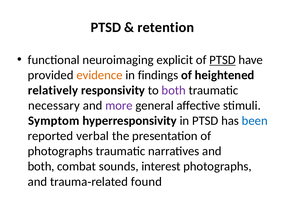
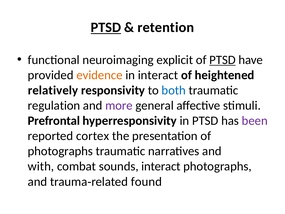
PTSD at (106, 27) underline: none -> present
in findings: findings -> interact
both at (174, 90) colour: purple -> blue
necessary: necessary -> regulation
Symptom: Symptom -> Prefrontal
been colour: blue -> purple
verbal: verbal -> cortex
both at (41, 166): both -> with
sounds interest: interest -> interact
